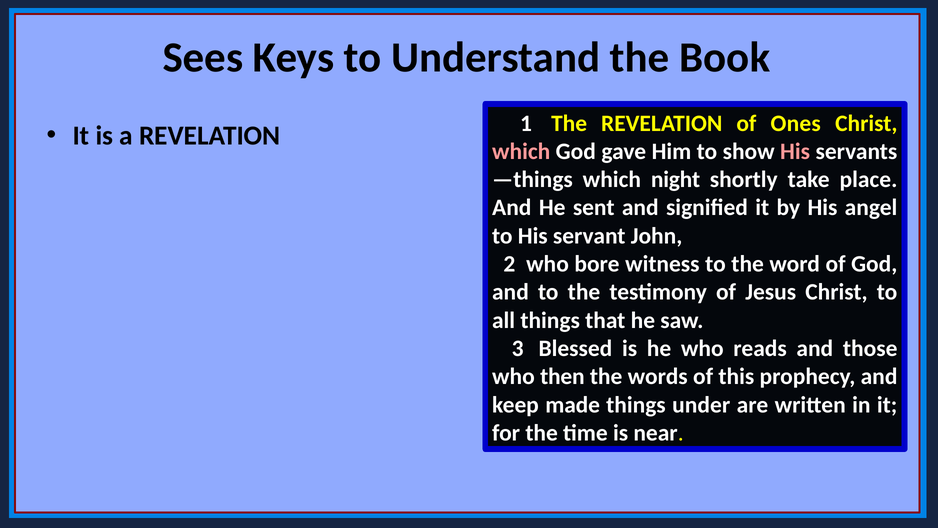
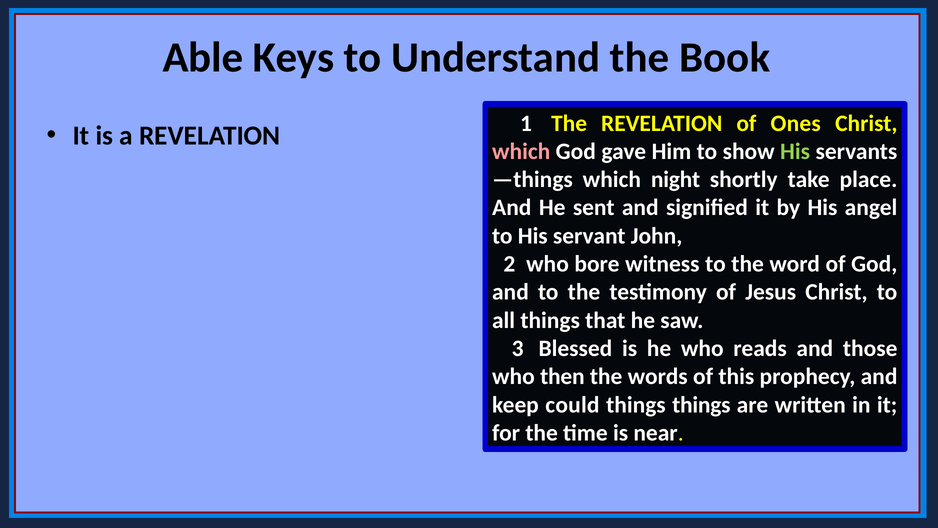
Sees: Sees -> Able
His at (795, 151) colour: pink -> light green
made: made -> could
things under: under -> things
